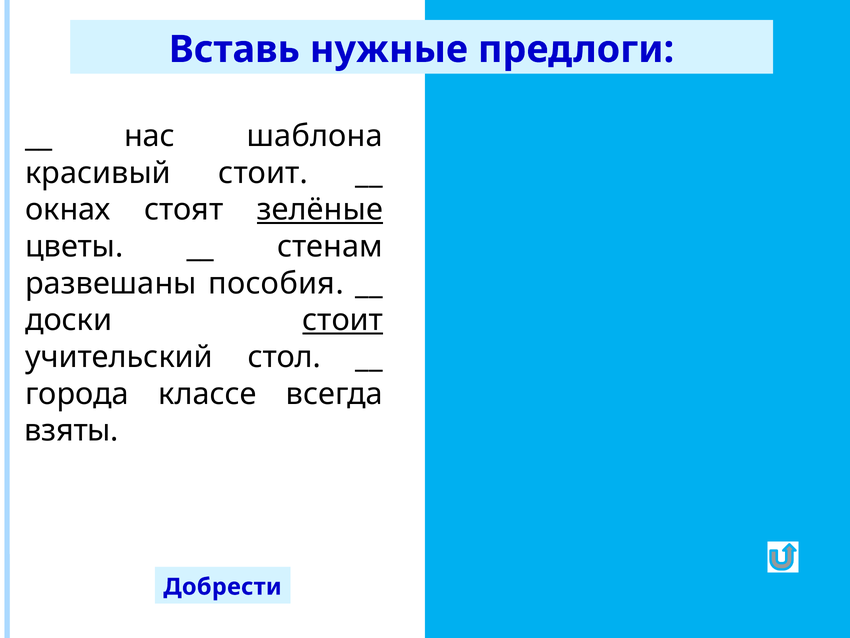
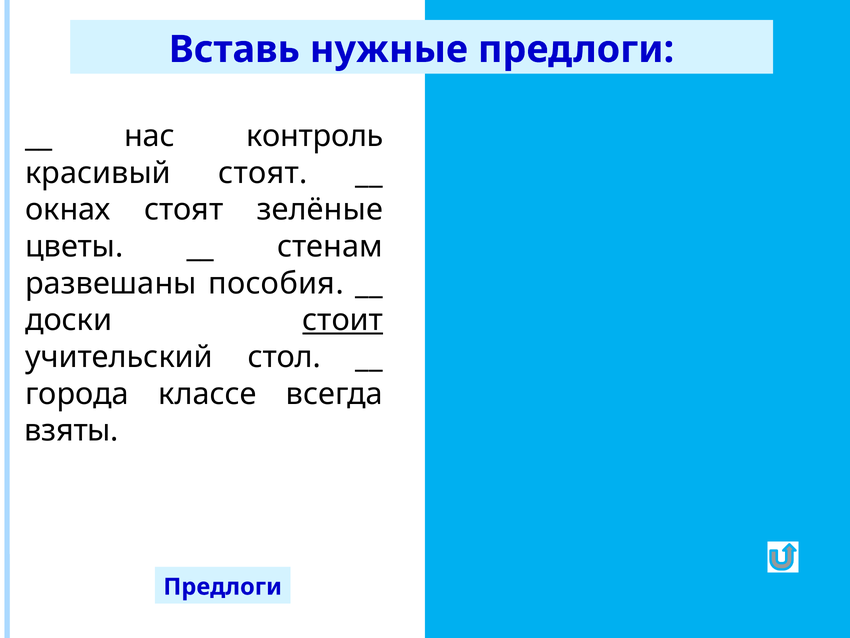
шаблона: шаблона -> контроль
красивый стоит: стоит -> стоят
зелёные at (320, 210) underline: present -> none
Добрести at (223, 586): Добрести -> Предлоги
